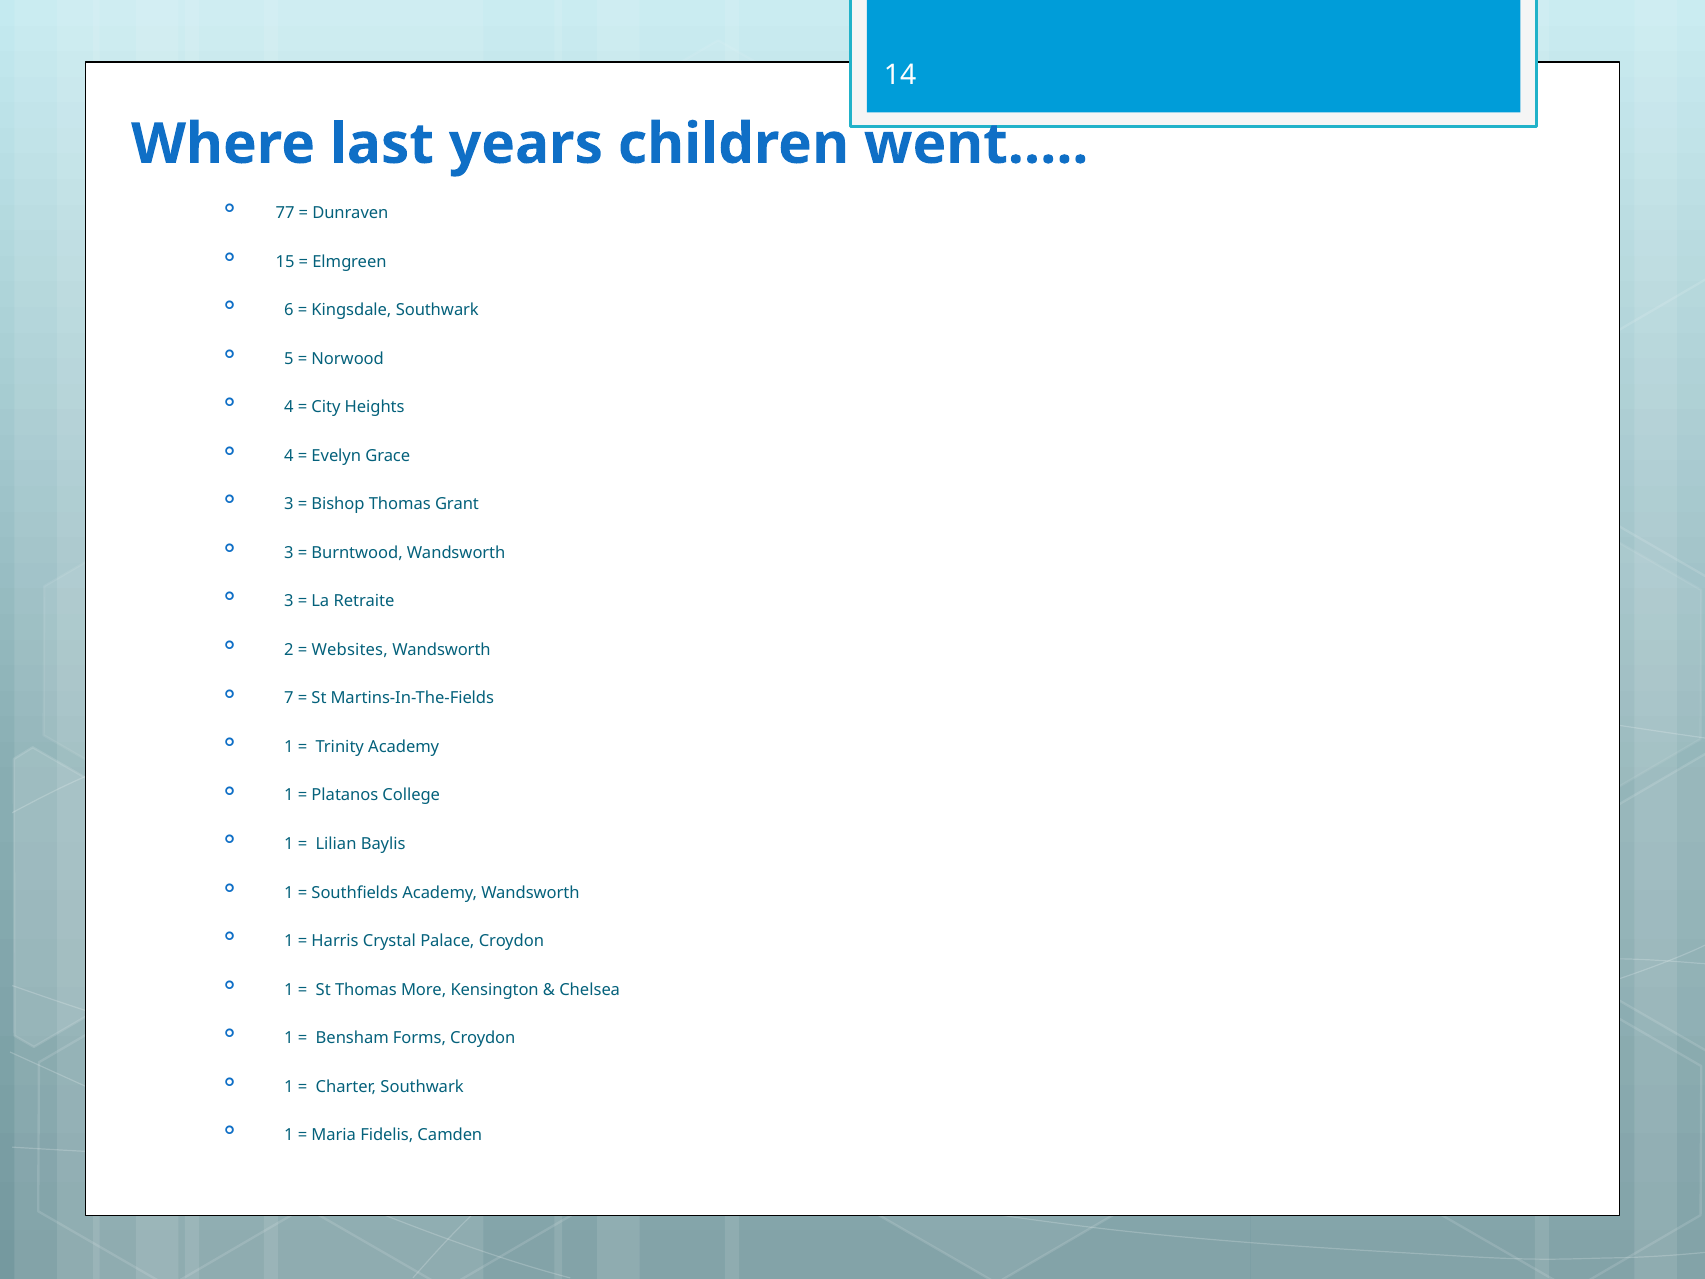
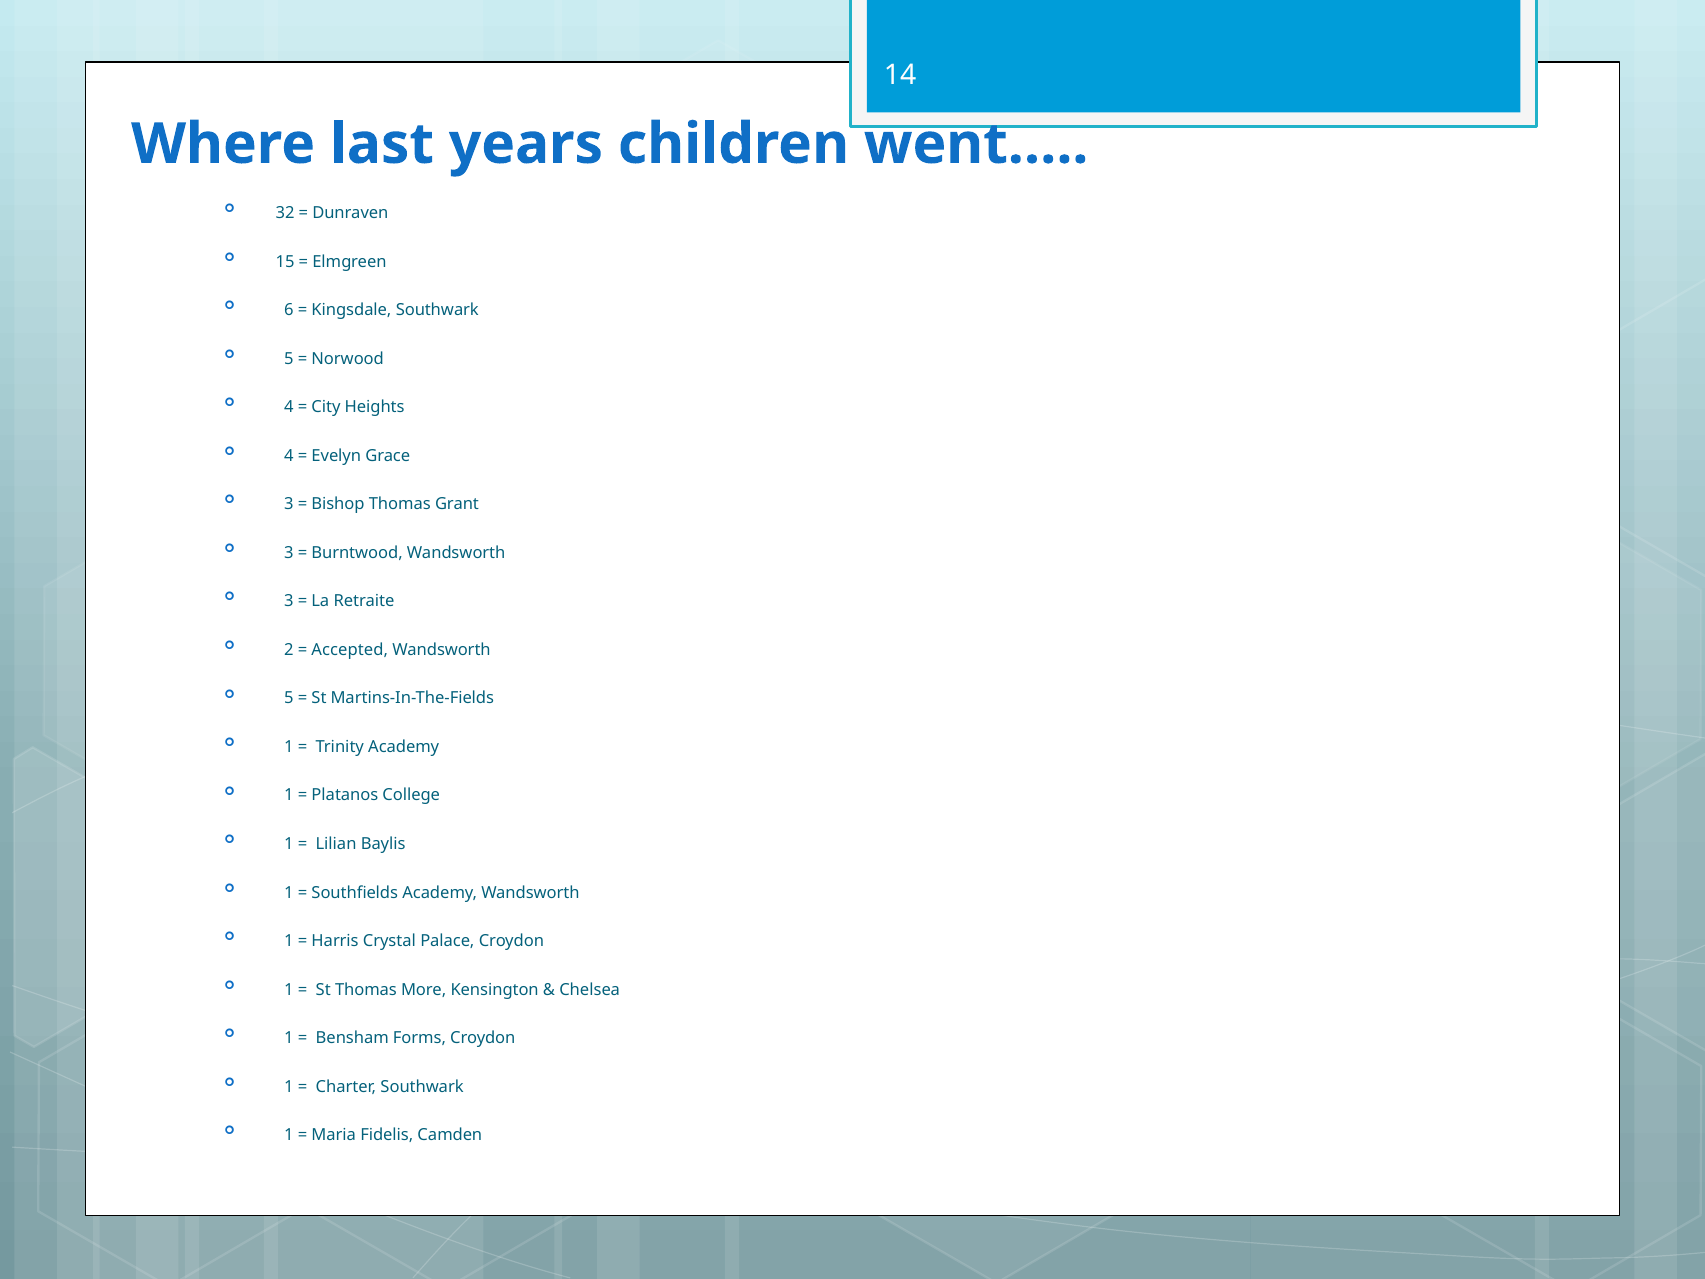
77: 77 -> 32
Websites: Websites -> Accepted
7 at (289, 698): 7 -> 5
